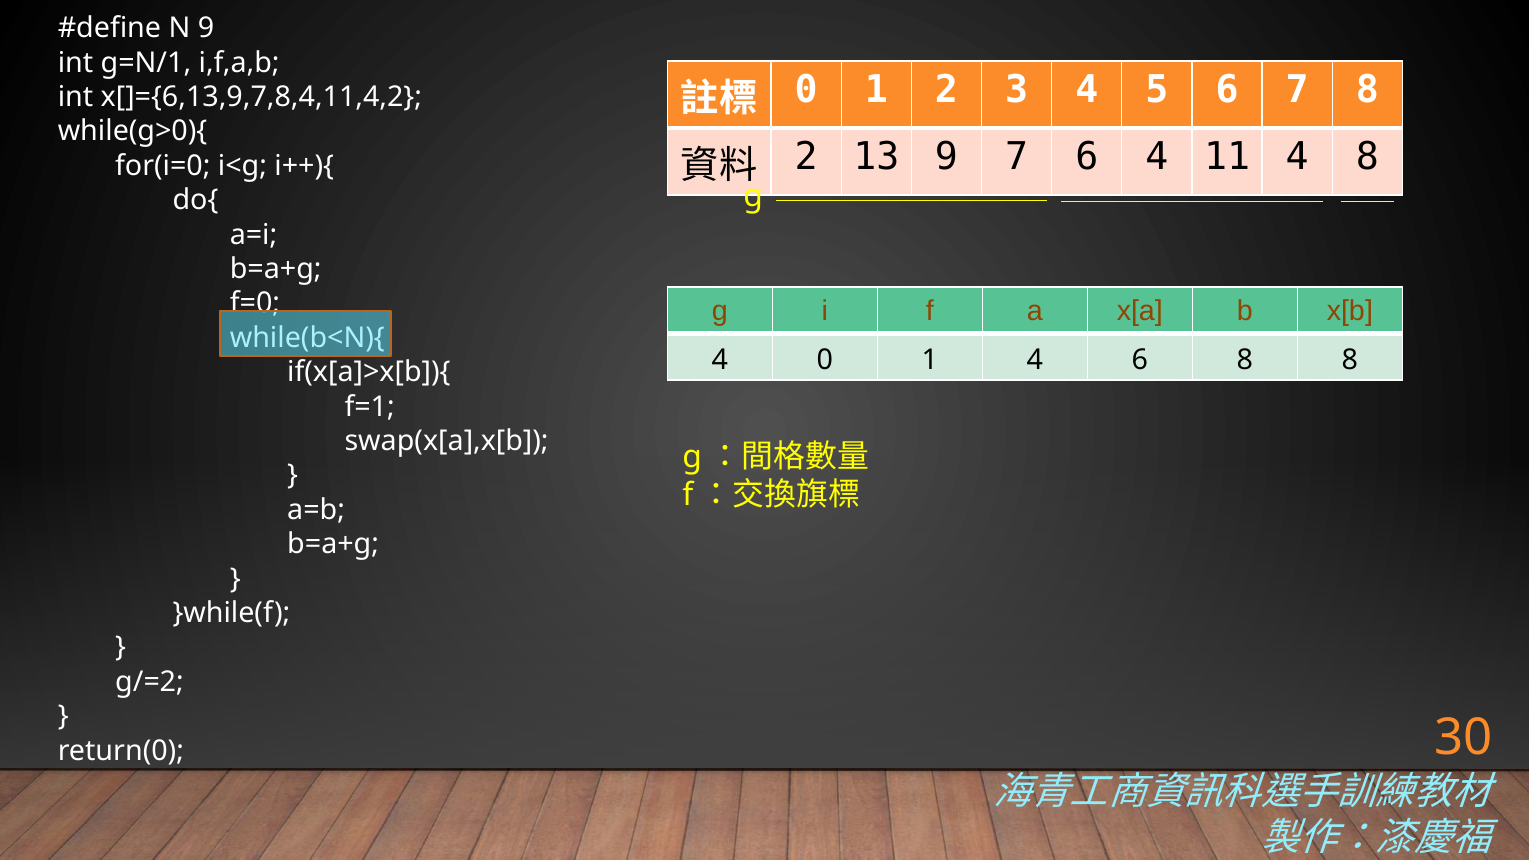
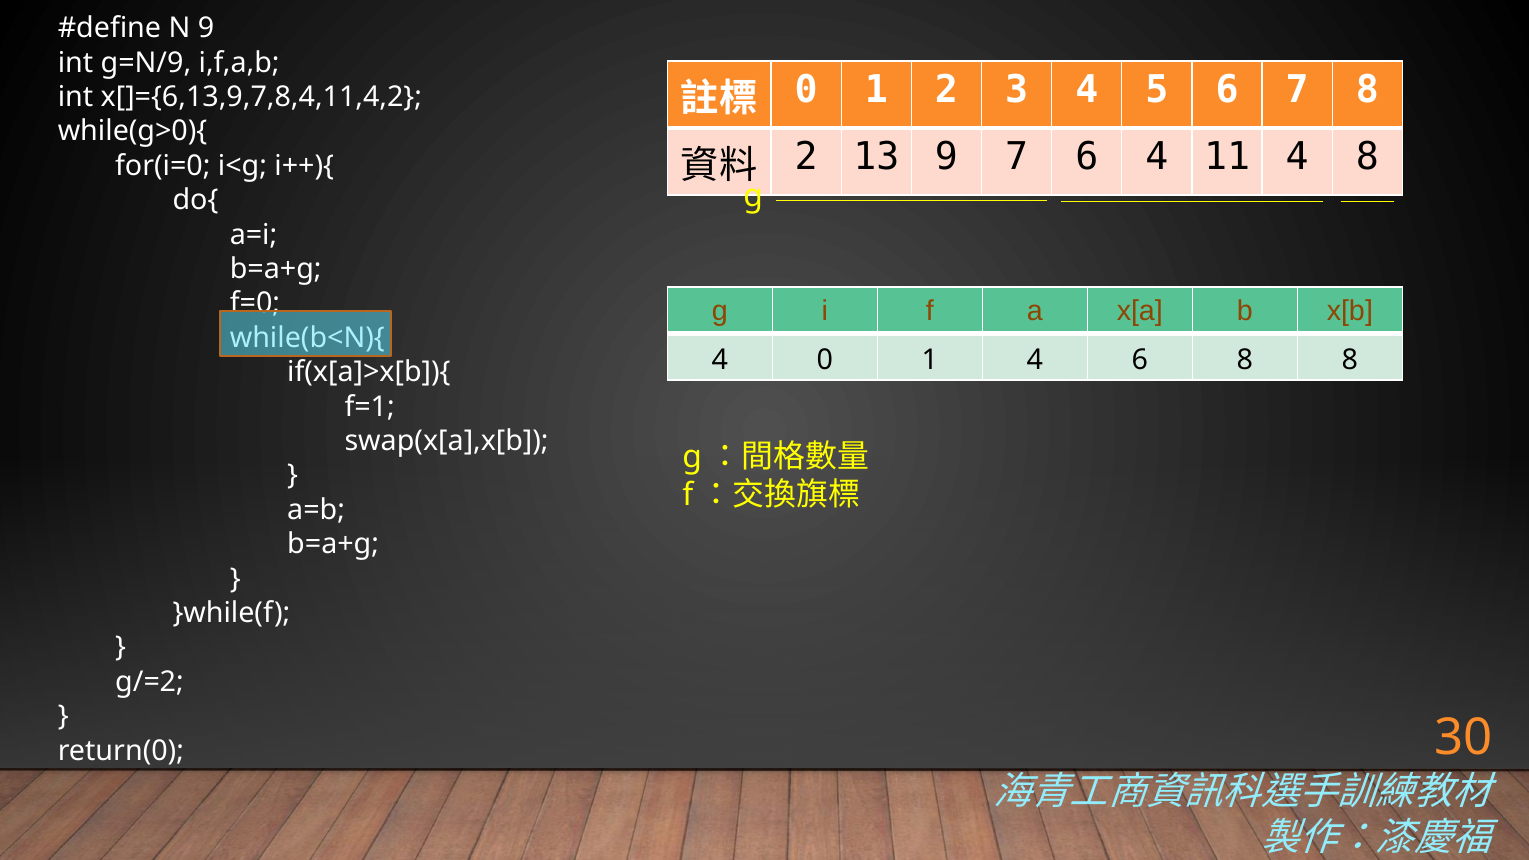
g=N/1: g=N/1 -> g=N/9
